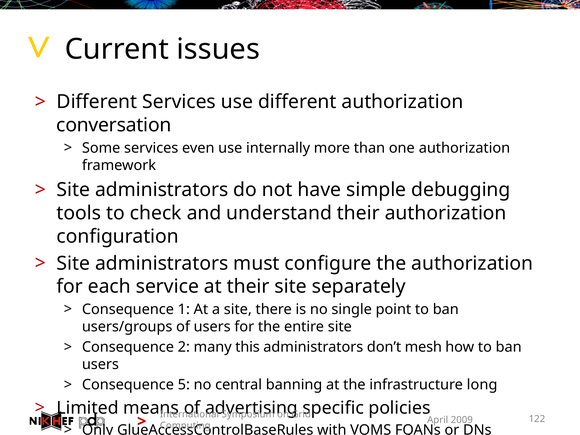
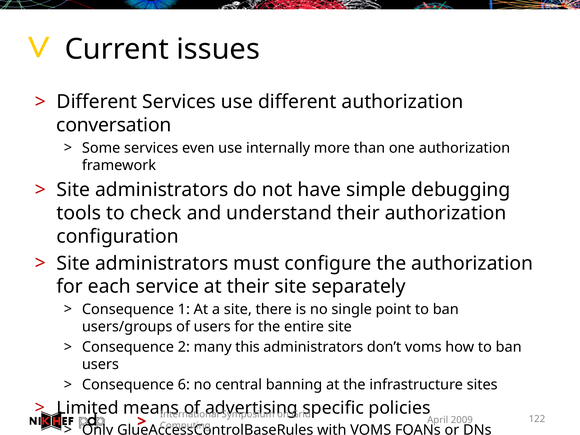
don’t mesh: mesh -> voms
5: 5 -> 6
long: long -> sites
